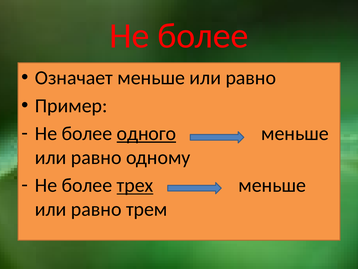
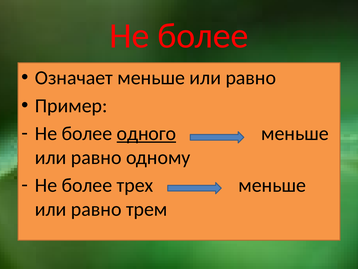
трех underline: present -> none
